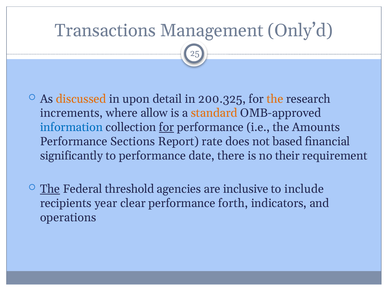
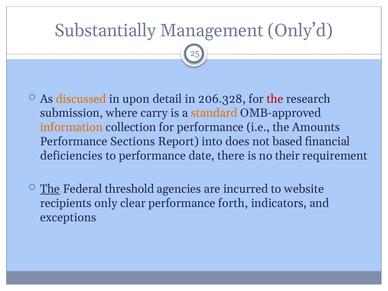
Transactions: Transactions -> Substantially
200.325: 200.325 -> 206.328
the at (275, 99) colour: orange -> red
increments: increments -> submission
allow: allow -> carry
information colour: blue -> orange
for at (167, 127) underline: present -> none
rate: rate -> into
significantly: significantly -> deficiencies
inclusive: inclusive -> incurred
include: include -> website
year: year -> only
operations: operations -> exceptions
